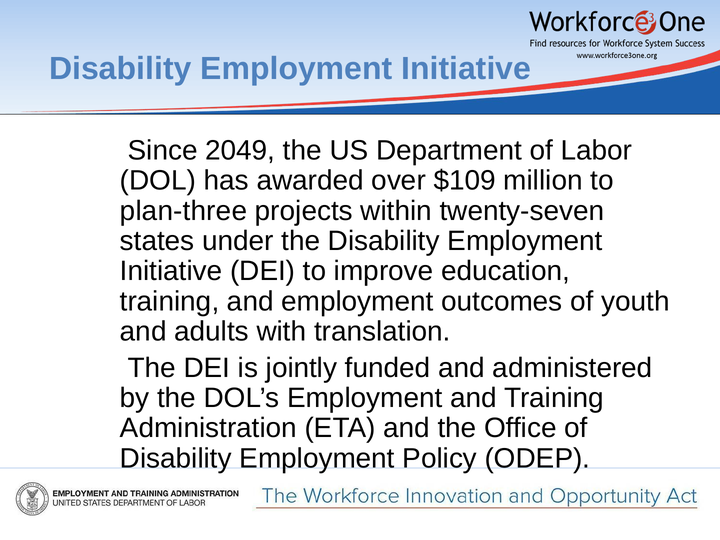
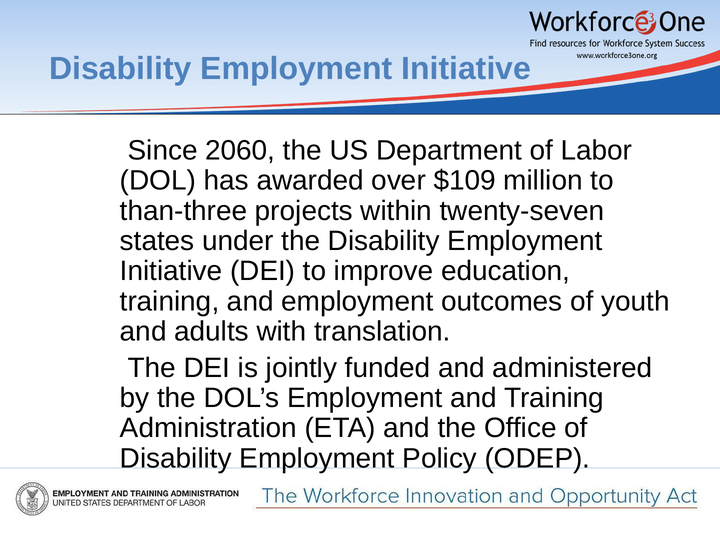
2049: 2049 -> 2060
plan-three: plan-three -> than-three
